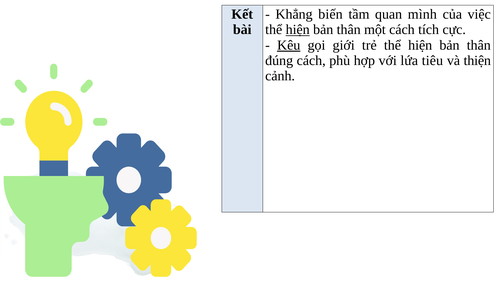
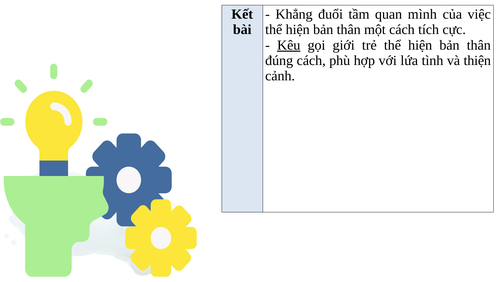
biến: biến -> đuổi
hiện at (298, 30) underline: present -> none
tiêu: tiêu -> tình
